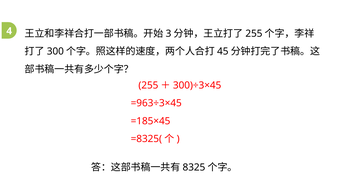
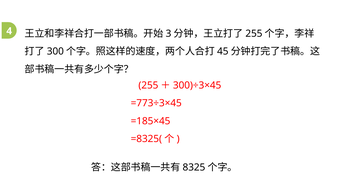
=963÷3×45: =963÷3×45 -> =773÷3×45
